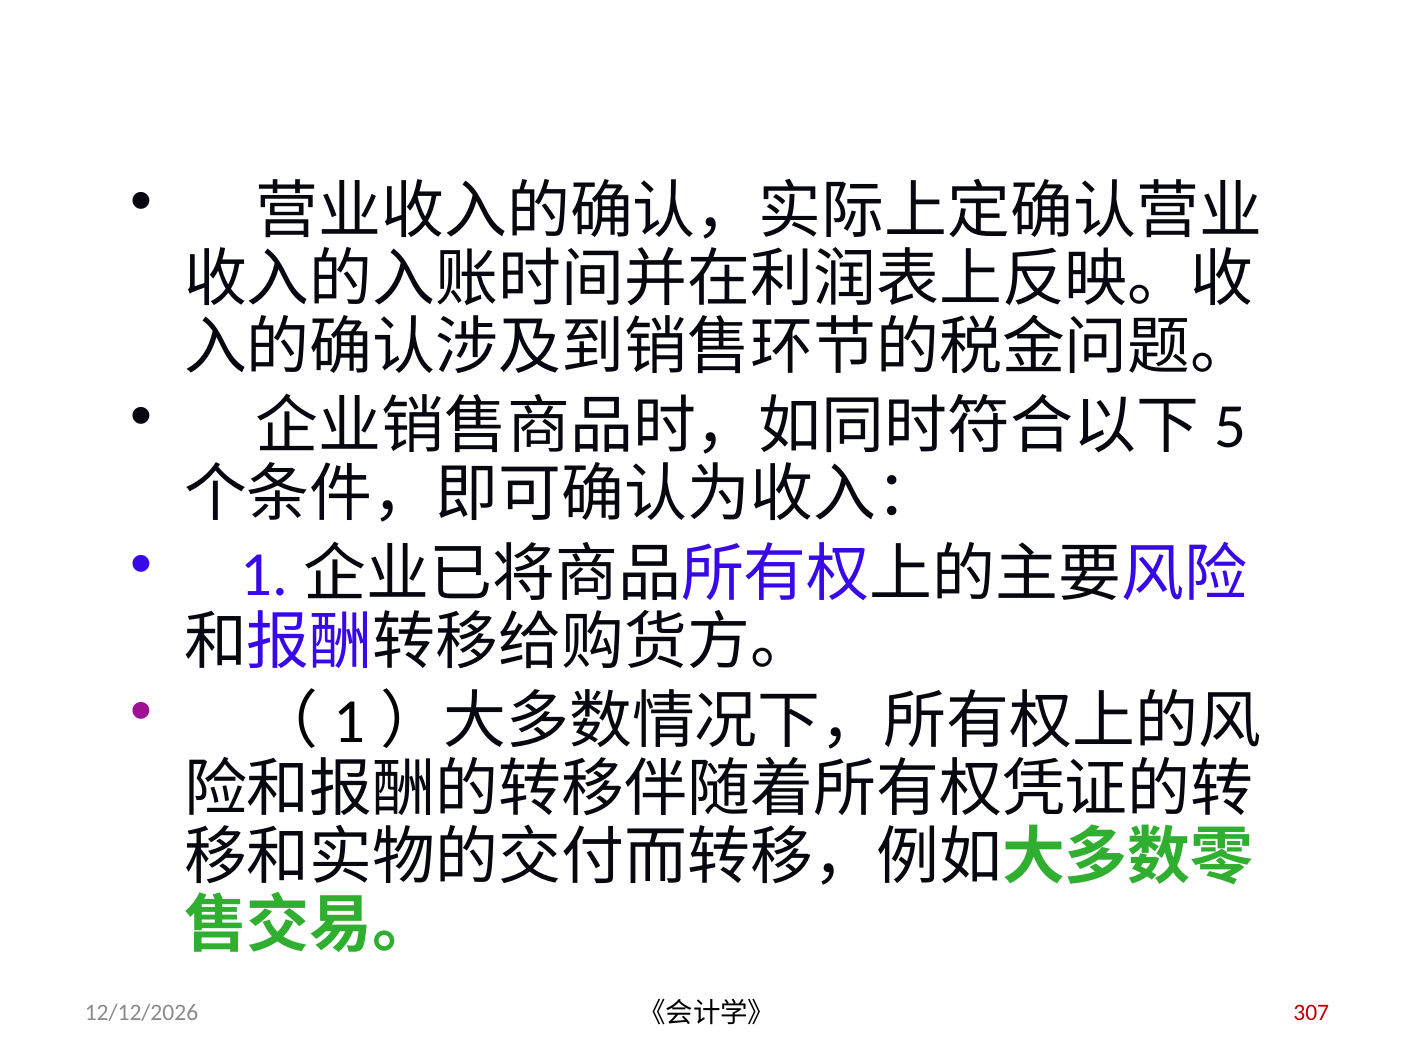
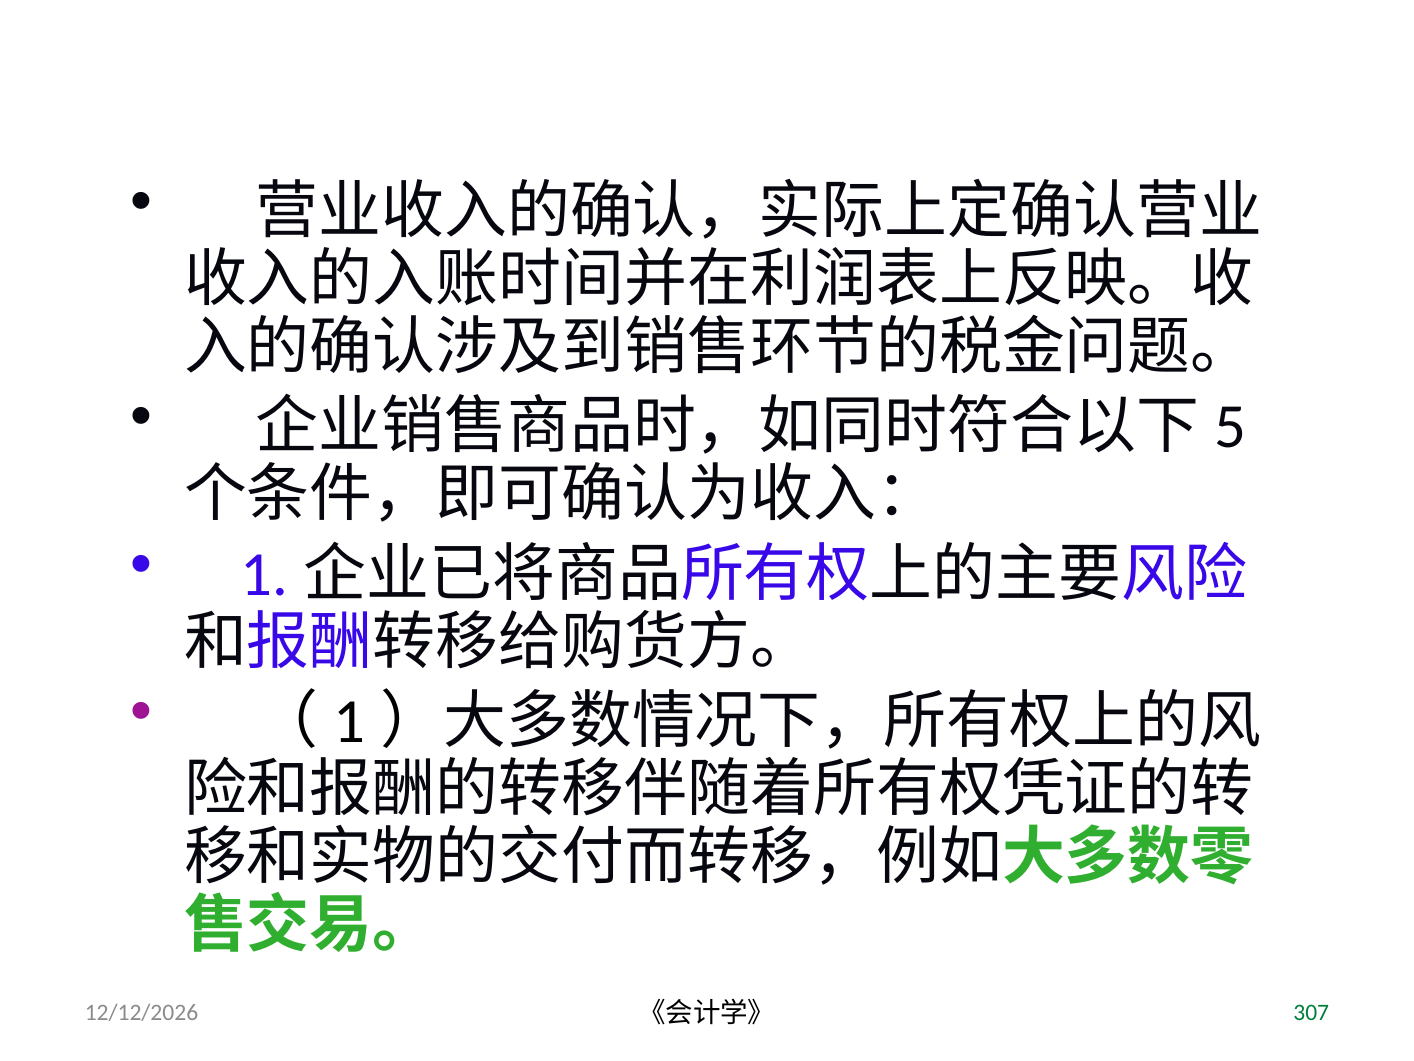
307 colour: red -> green
